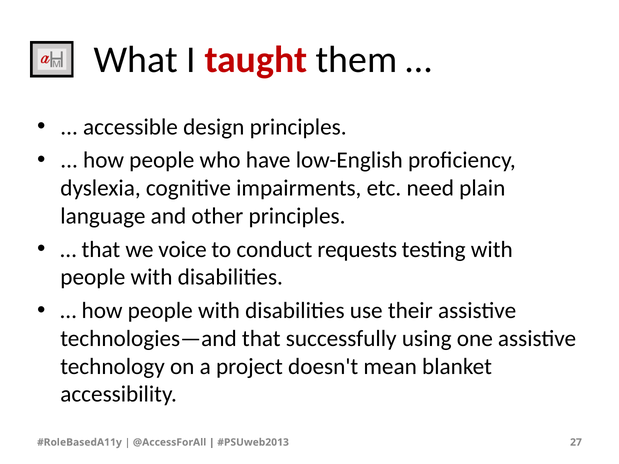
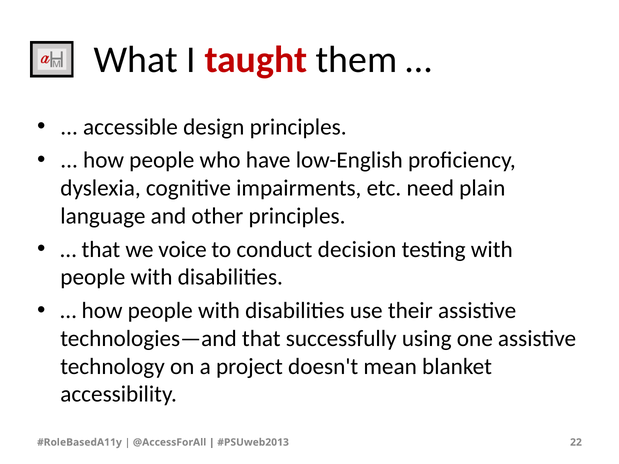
requests: requests -> decision
27: 27 -> 22
